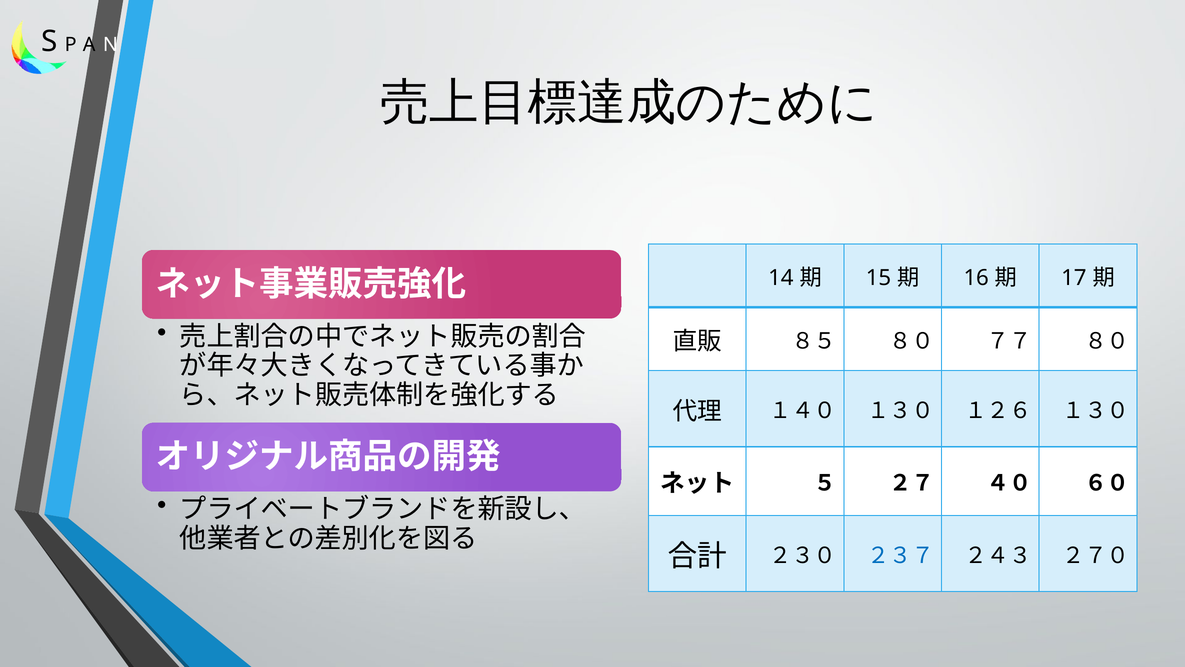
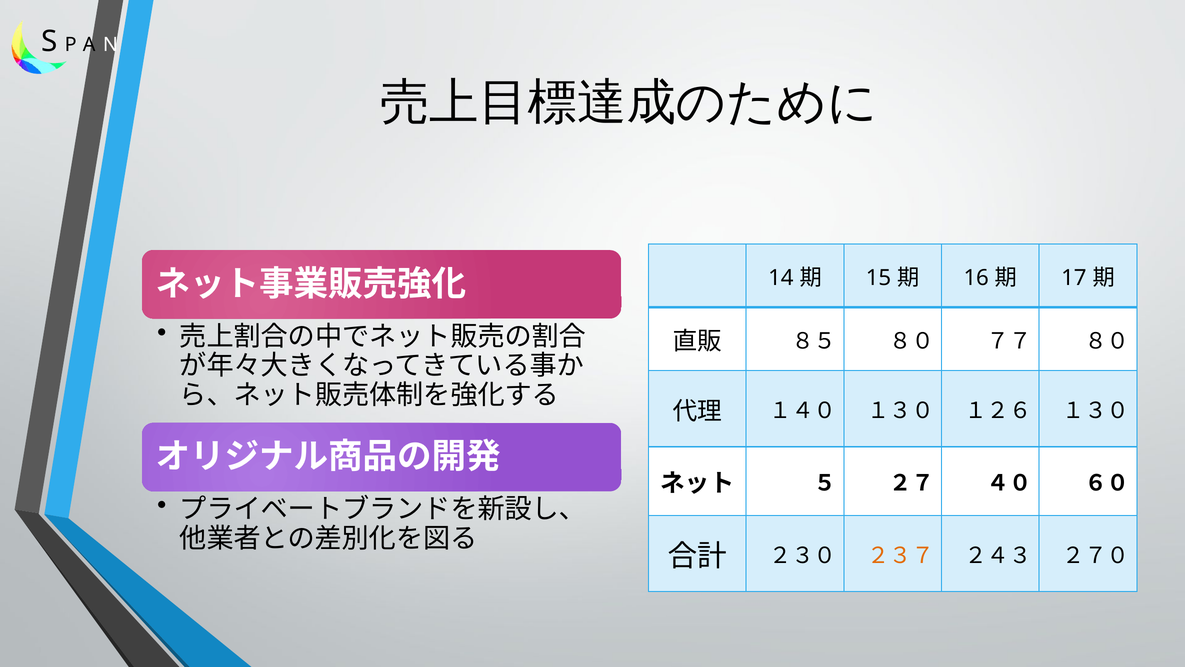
２３７ colour: blue -> orange
